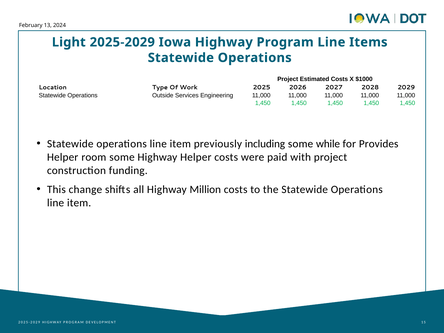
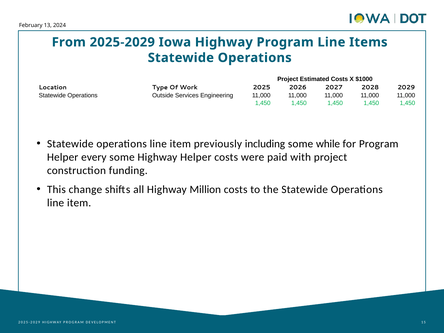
Light: Light -> From
for Provides: Provides -> Program
room: room -> every
